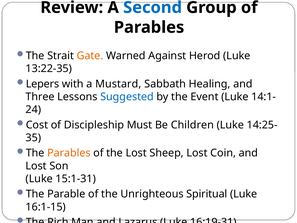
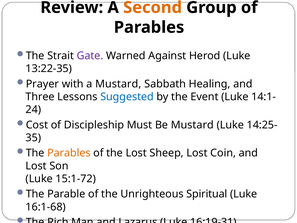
Second colour: blue -> orange
Gate colour: orange -> purple
Lepers: Lepers -> Prayer
Be Children: Children -> Mustard
15:1-31: 15:1-31 -> 15:1-72
16:1-15: 16:1-15 -> 16:1-68
